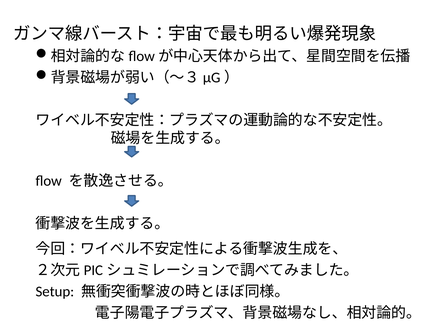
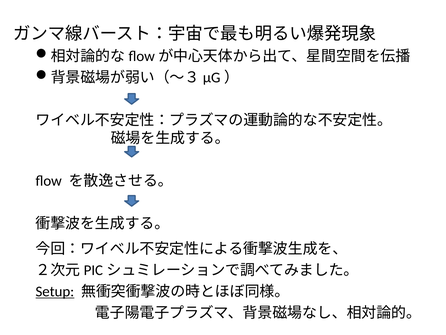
Setup underline: none -> present
